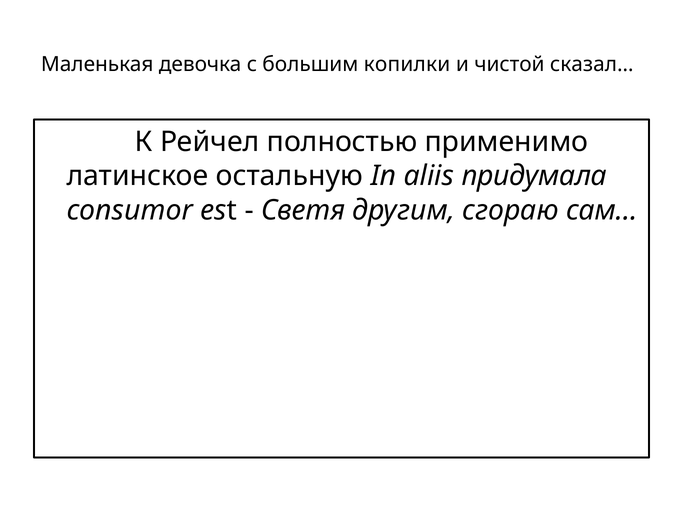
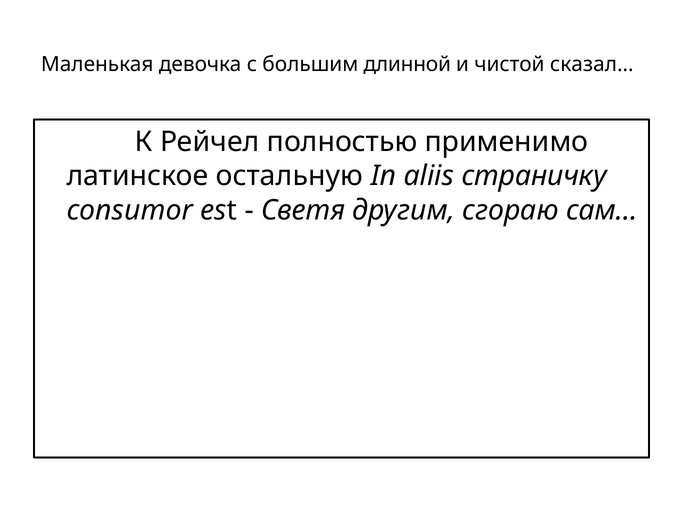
копилки: копилки -> длинной
придумала: придумала -> страничку
